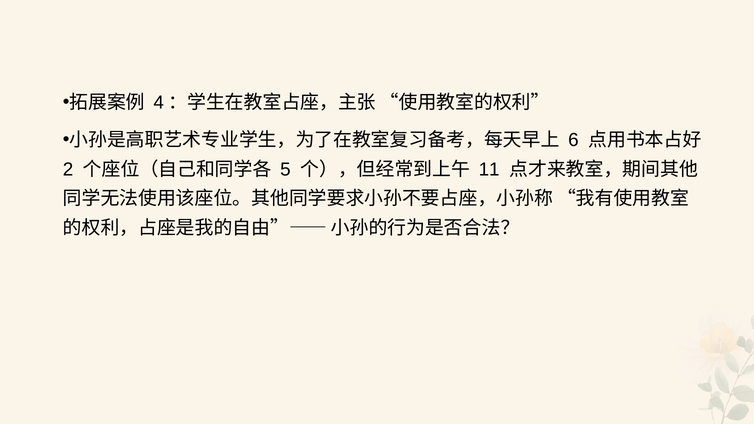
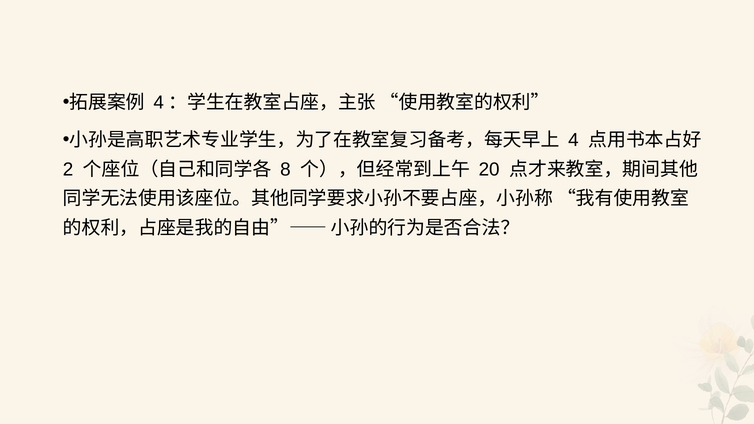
6: 6 -> 4
5: 5 -> 8
11: 11 -> 20
